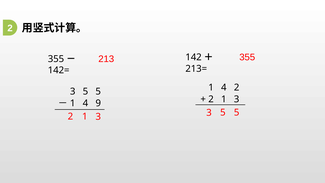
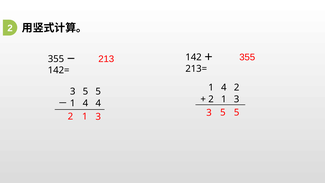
4 9: 9 -> 4
